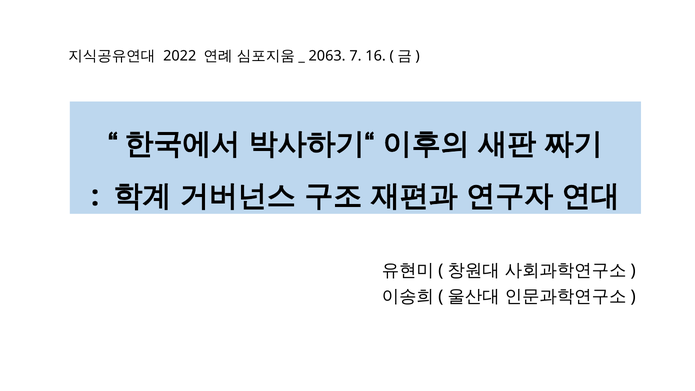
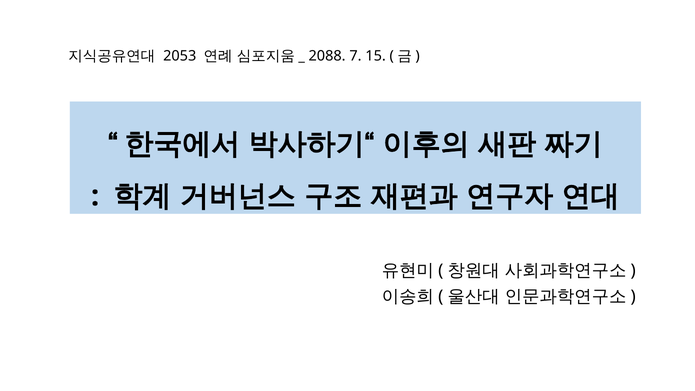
2022: 2022 -> 2053
2063: 2063 -> 2088
16: 16 -> 15
